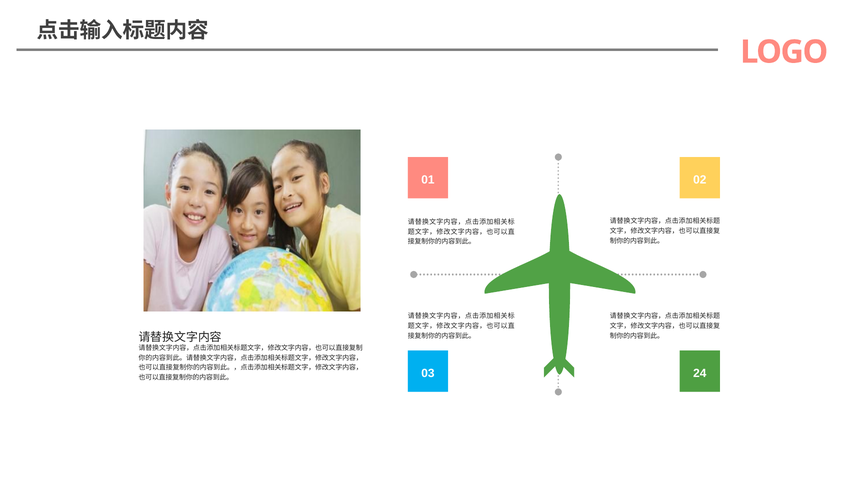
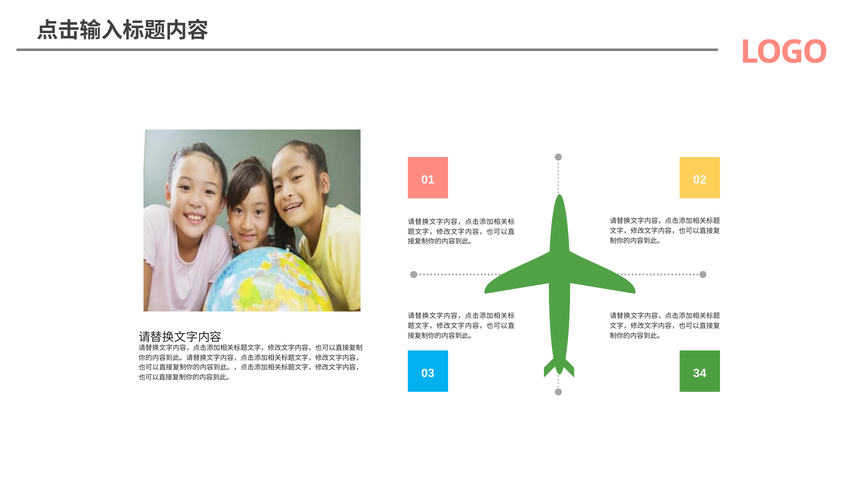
24: 24 -> 34
